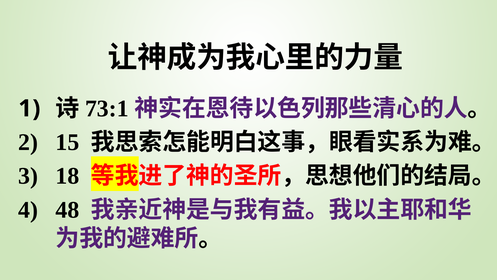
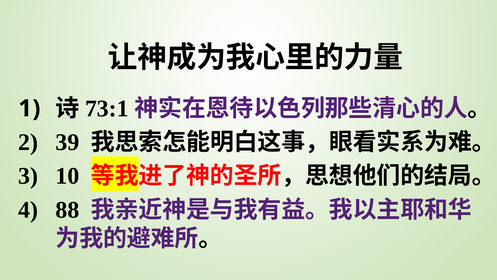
15: 15 -> 39
18: 18 -> 10
48: 48 -> 88
